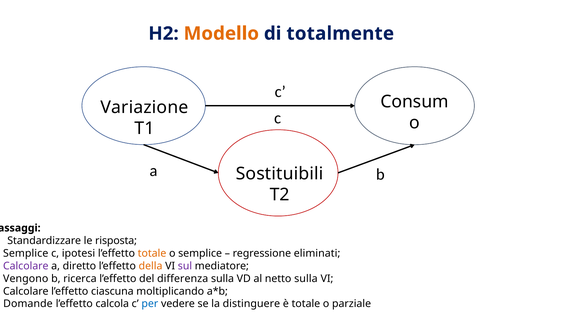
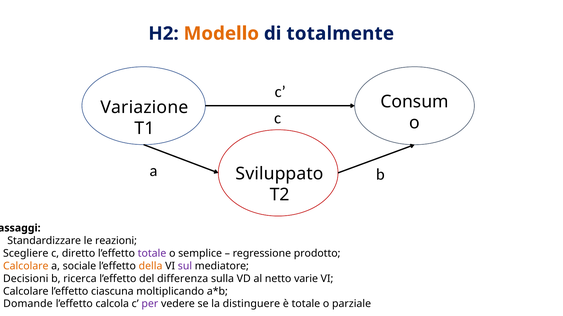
Sostituibili: Sostituibili -> Sviluppato
risposta: risposta -> reazioni
Semplice at (26, 254): Semplice -> Scegliere
ipotesi: ipotesi -> diretto
totale at (152, 254) colour: orange -> purple
eliminati: eliminati -> prodotto
Calcolare at (26, 267) colour: purple -> orange
diretto: diretto -> sociale
Vengono: Vengono -> Decisioni
netto sulla: sulla -> varie
per colour: blue -> purple
